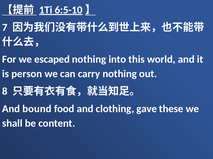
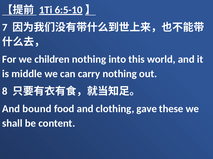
escaped: escaped -> children
person: person -> middle
